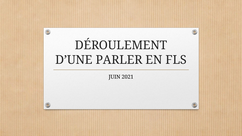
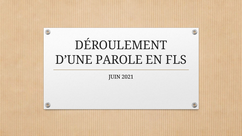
PARLER: PARLER -> PAROLE
